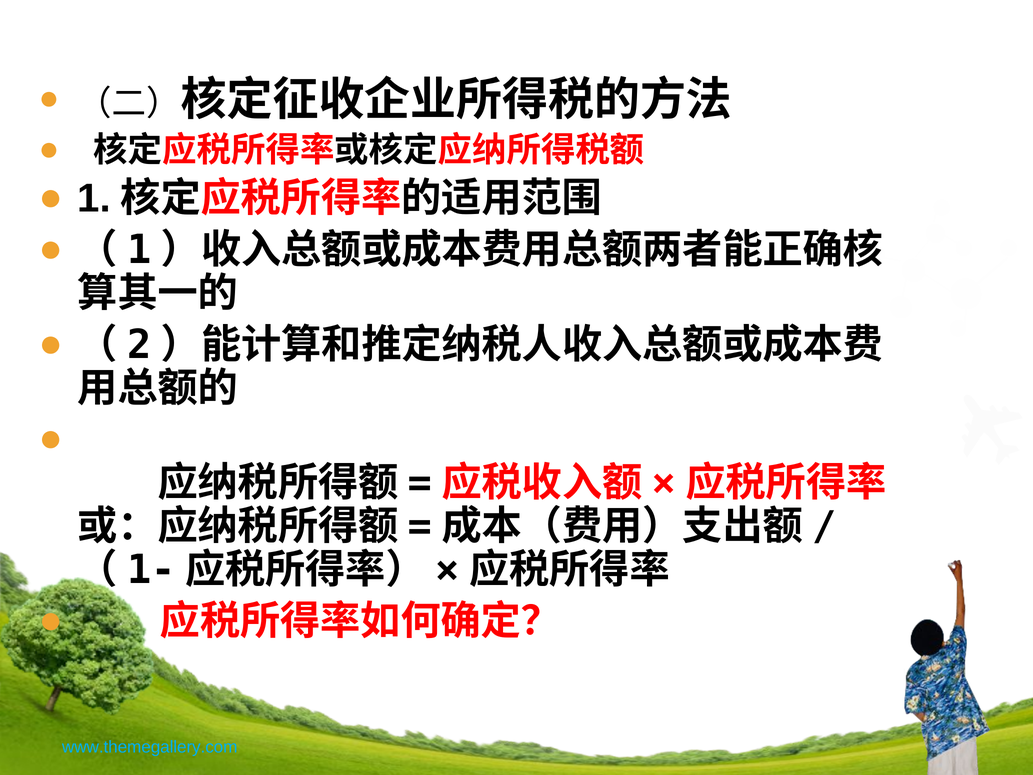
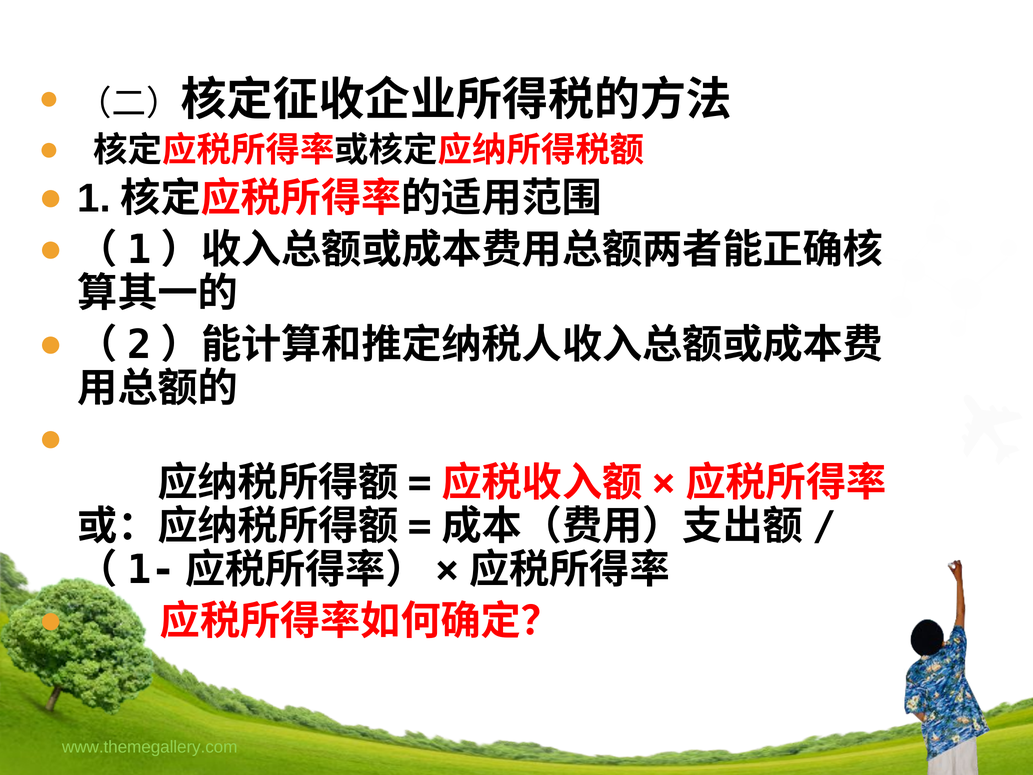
www.themegallery.com colour: light blue -> light green
